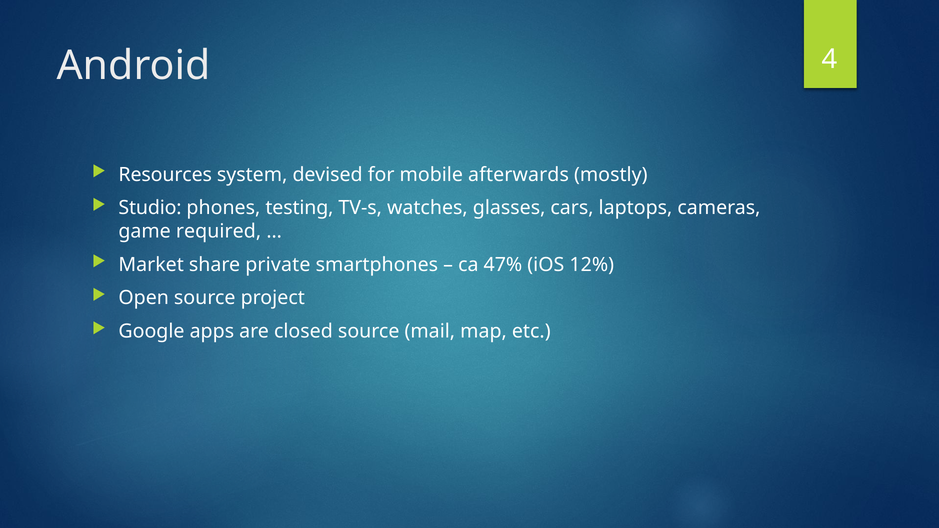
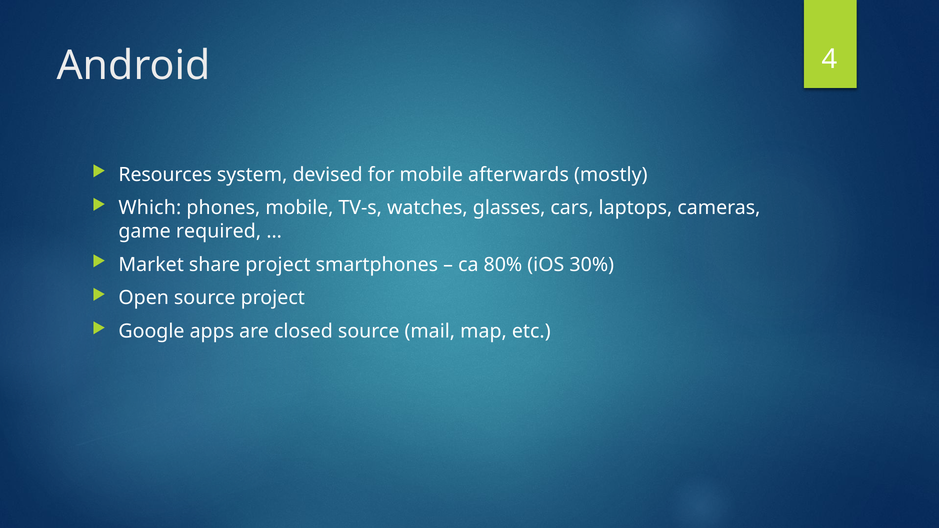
Studio: Studio -> Which
phones testing: testing -> mobile
share private: private -> project
47%: 47% -> 80%
12%: 12% -> 30%
